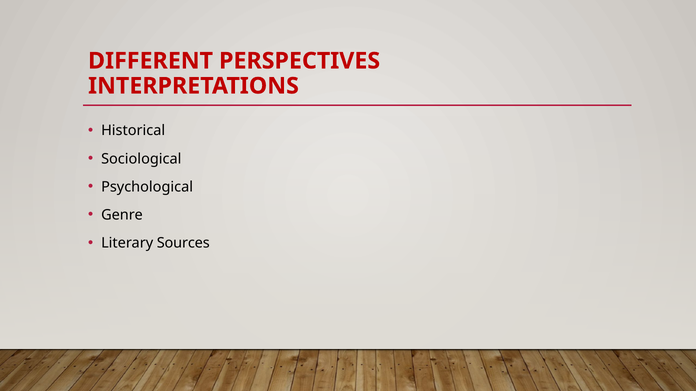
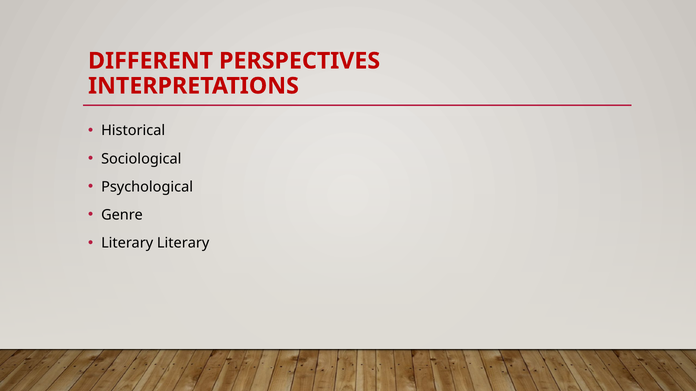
Literary Sources: Sources -> Literary
